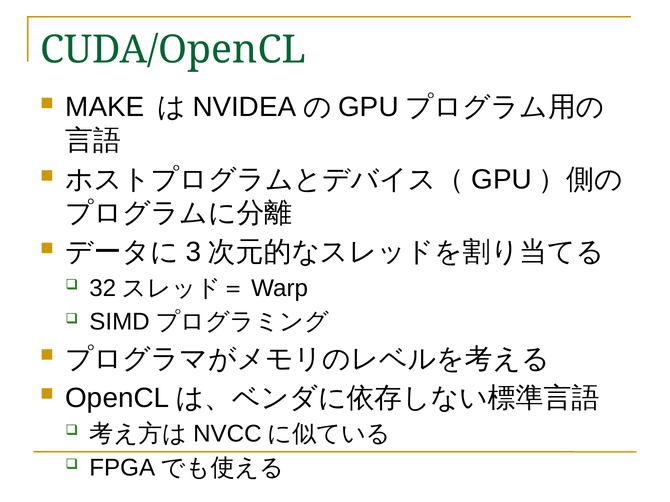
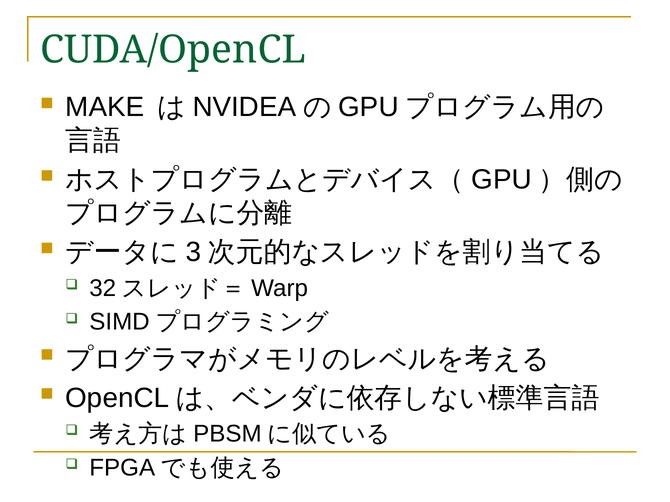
NVCC: NVCC -> PBSM
